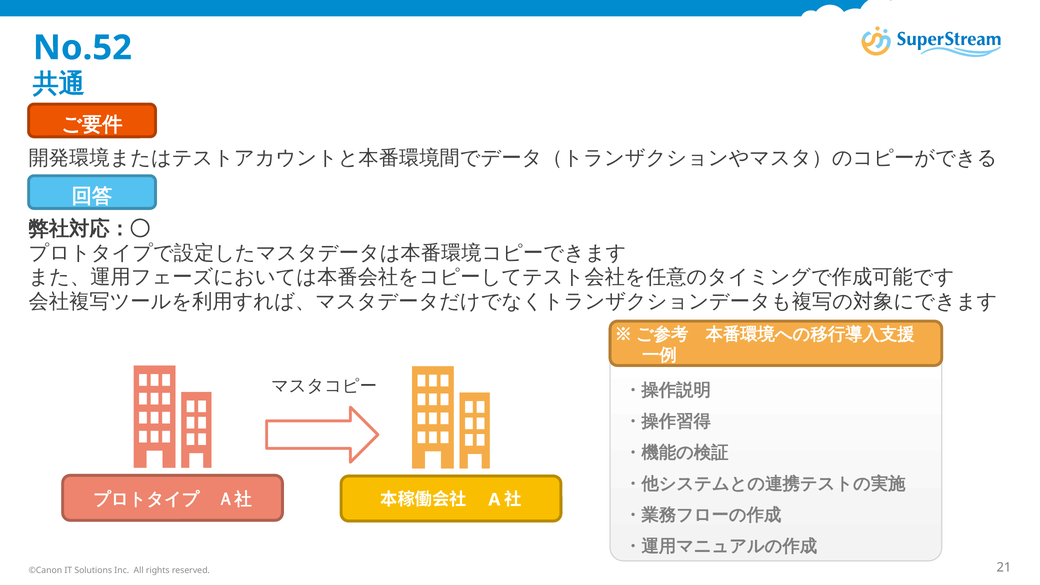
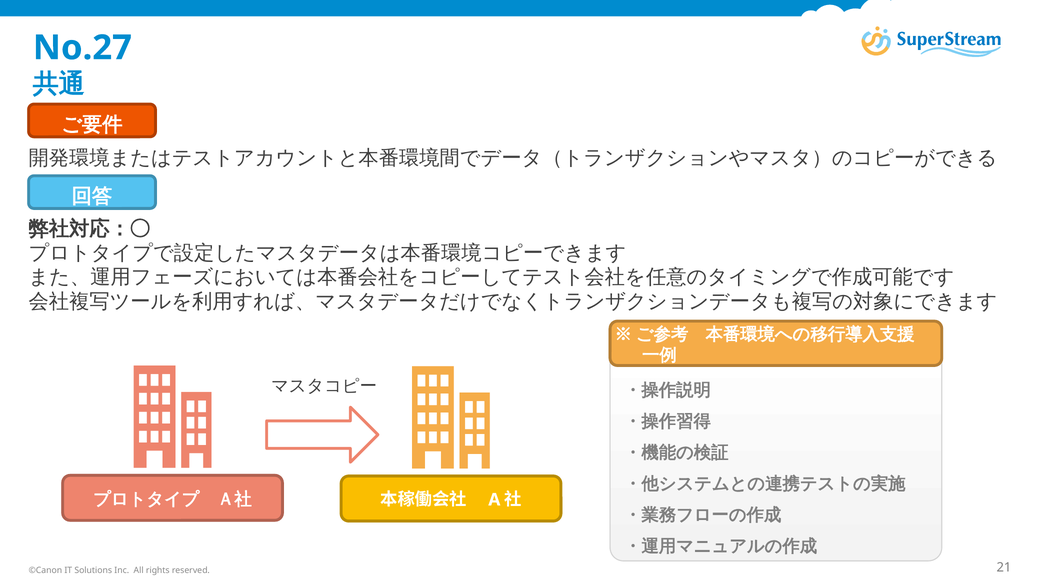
No.52: No.52 -> No.27
